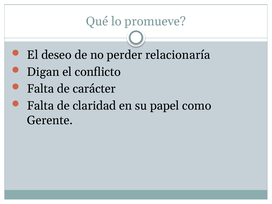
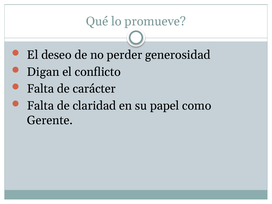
relacionaría: relacionaría -> generosidad
